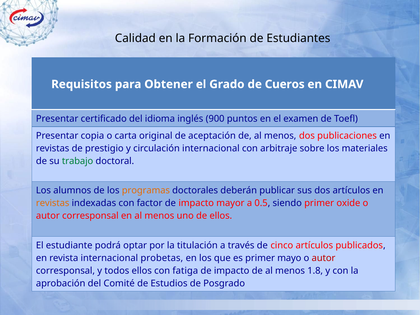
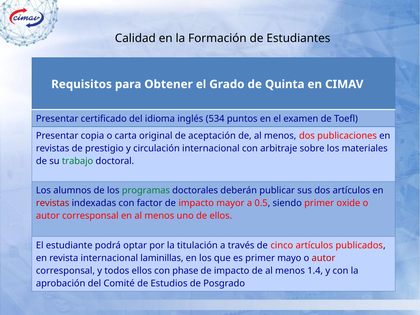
Cueros: Cueros -> Quinta
900: 900 -> 534
programas colour: orange -> green
revistas at (53, 203) colour: orange -> red
probetas: probetas -> laminillas
fatiga: fatiga -> phase
1.8: 1.8 -> 1.4
